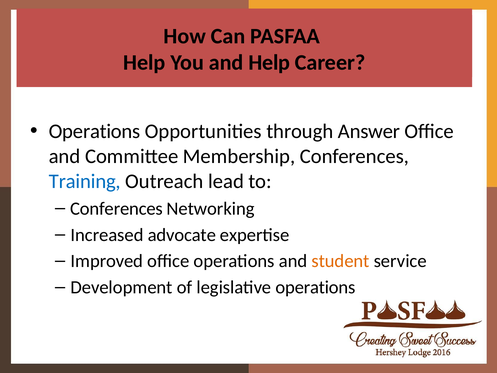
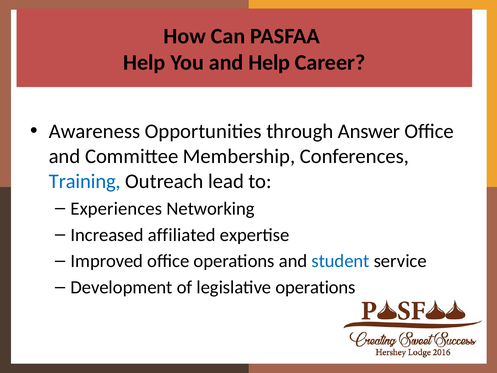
Operations at (95, 131): Operations -> Awareness
Conferences at (116, 208): Conferences -> Experiences
advocate: advocate -> affiliated
student colour: orange -> blue
